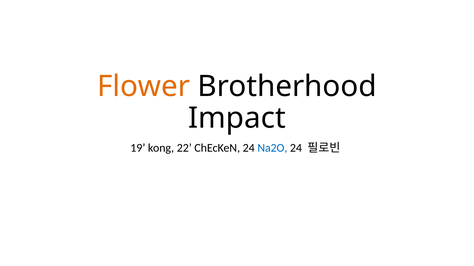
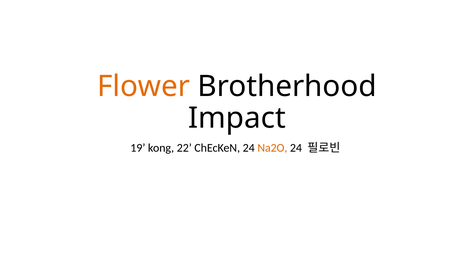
Na2O colour: blue -> orange
